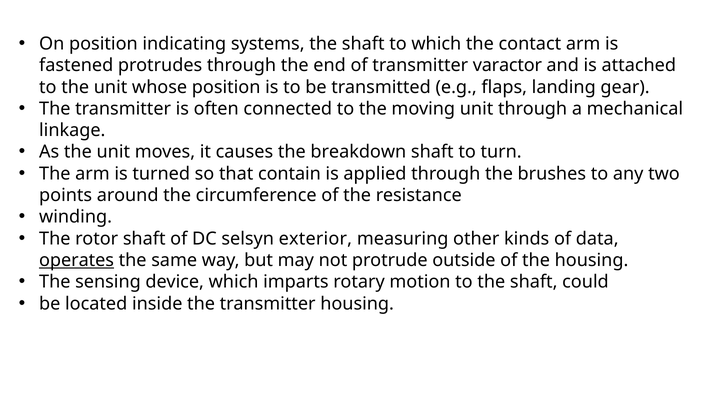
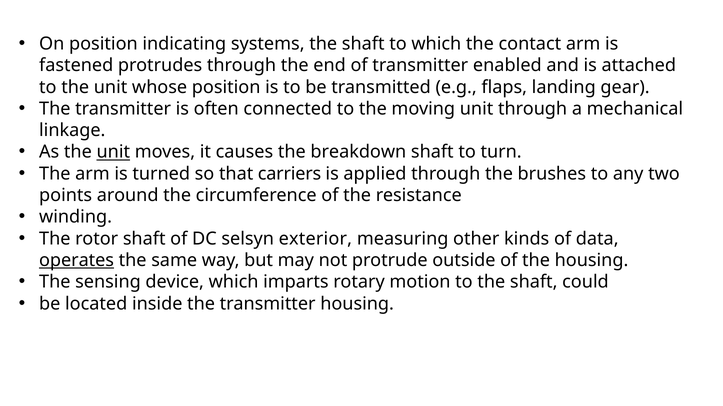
varactor: varactor -> enabled
unit at (113, 152) underline: none -> present
contain: contain -> carriers
